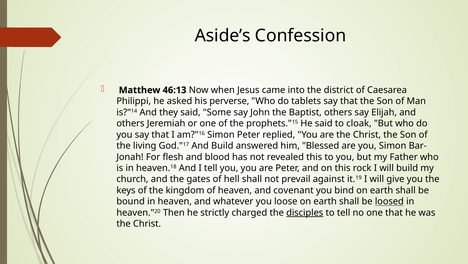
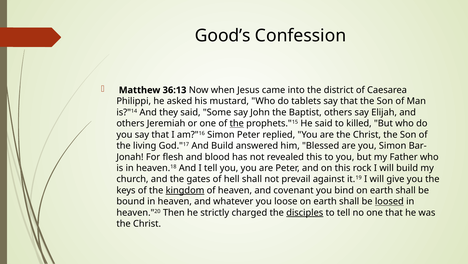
Aside’s: Aside’s -> Good’s
46:13: 46:13 -> 36:13
perverse: perverse -> mustard
the at (237, 123) underline: none -> present
cloak: cloak -> killed
kingdom underline: none -> present
